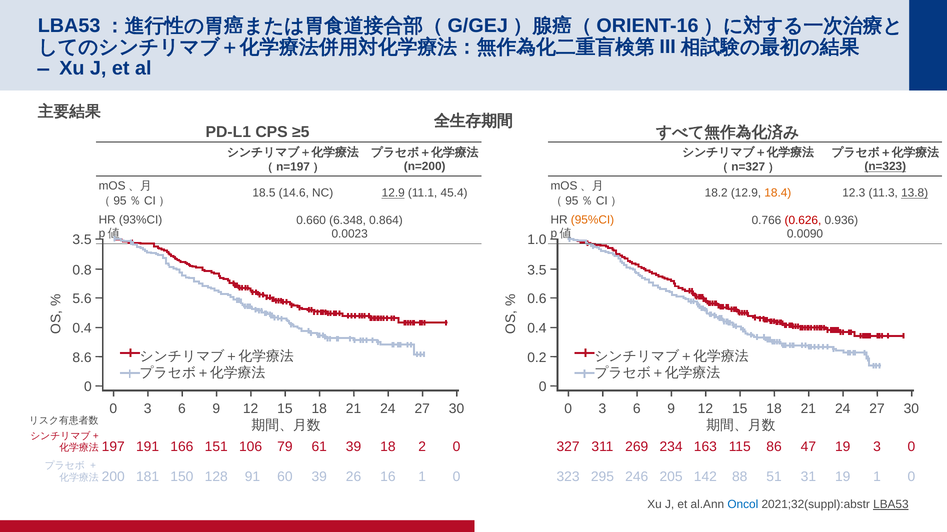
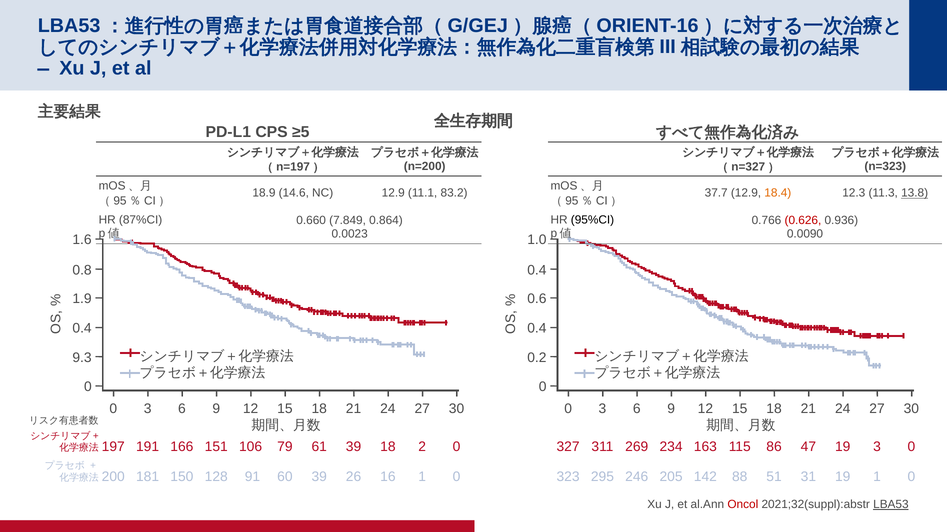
n=323 underline: present -> none
18.5: 18.5 -> 18.9
12.9 at (393, 193) underline: present -> none
45.4: 45.4 -> 83.2
18.2: 18.2 -> 37.7
93%CI: 93%CI -> 87%CI
95%CI colour: orange -> black
6.348: 6.348 -> 7.849
3.5 at (82, 240): 3.5 -> 1.6
3.5 at (537, 270): 3.5 -> 0.4
5.6: 5.6 -> 1.9
8.6: 8.6 -> 9.3
Oncol colour: blue -> red
